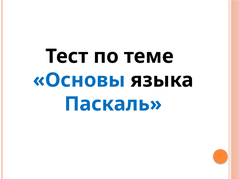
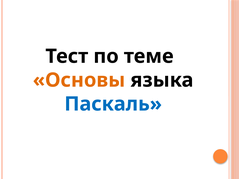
Основы colour: blue -> orange
